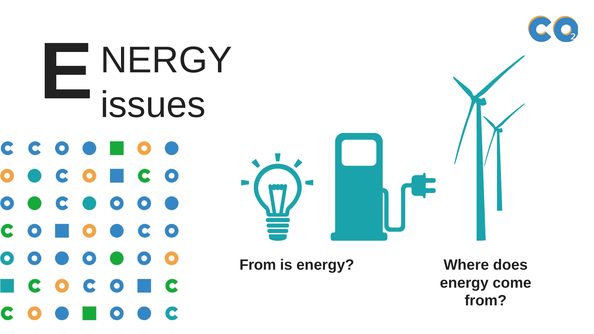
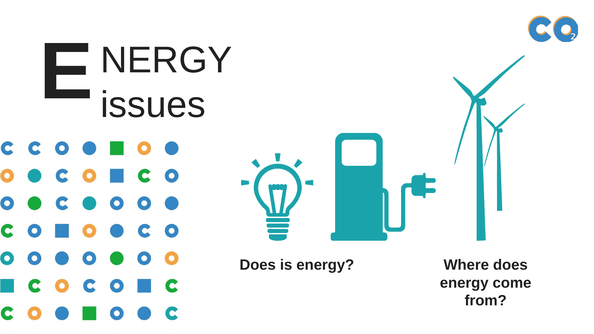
From at (258, 265): From -> Does
